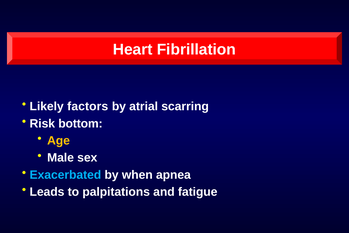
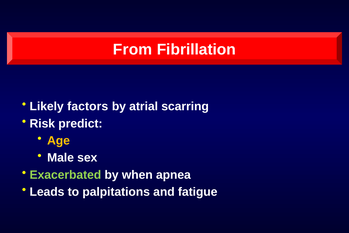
Heart: Heart -> From
bottom: bottom -> predict
Exacerbated colour: light blue -> light green
